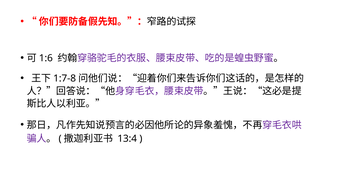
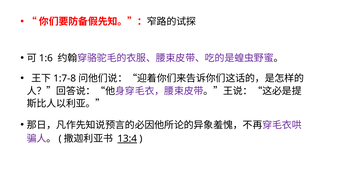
13:4 underline: none -> present
